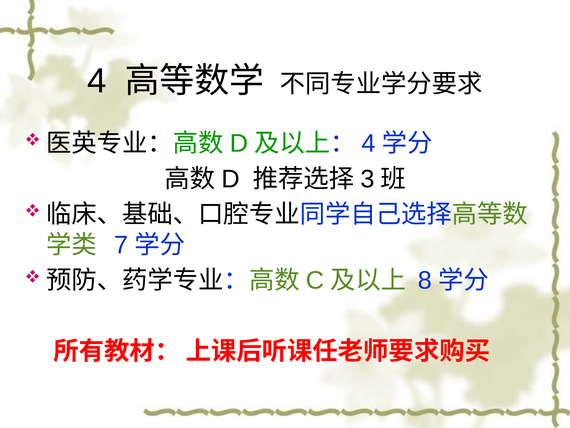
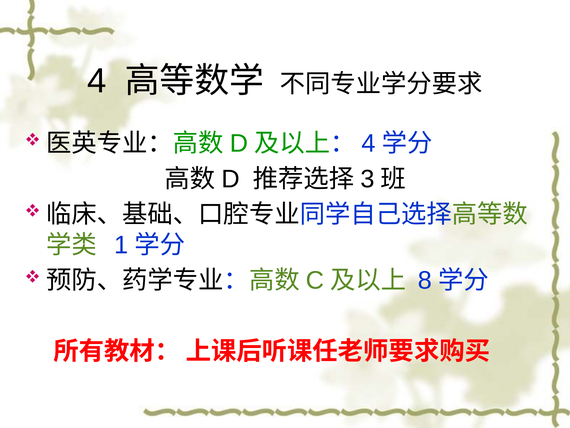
7: 7 -> 1
